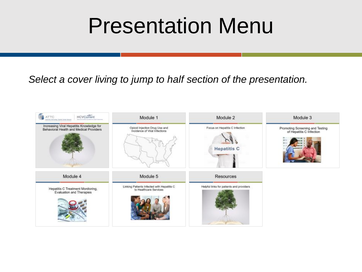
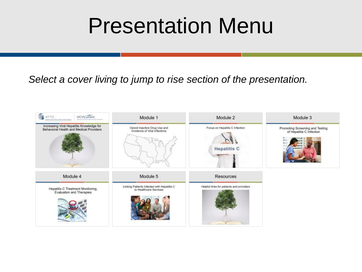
half: half -> rise
